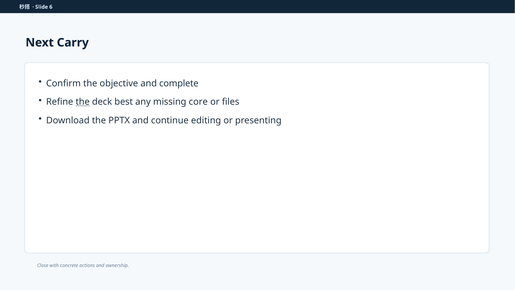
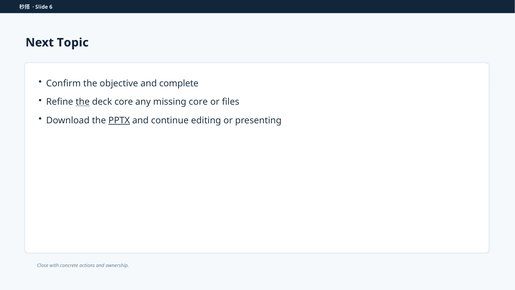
Carry: Carry -> Topic
deck best: best -> core
PPTX underline: none -> present
